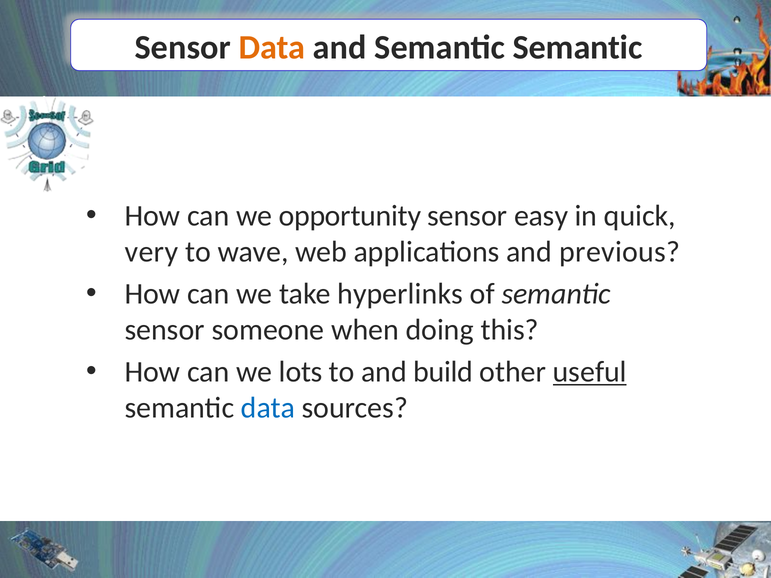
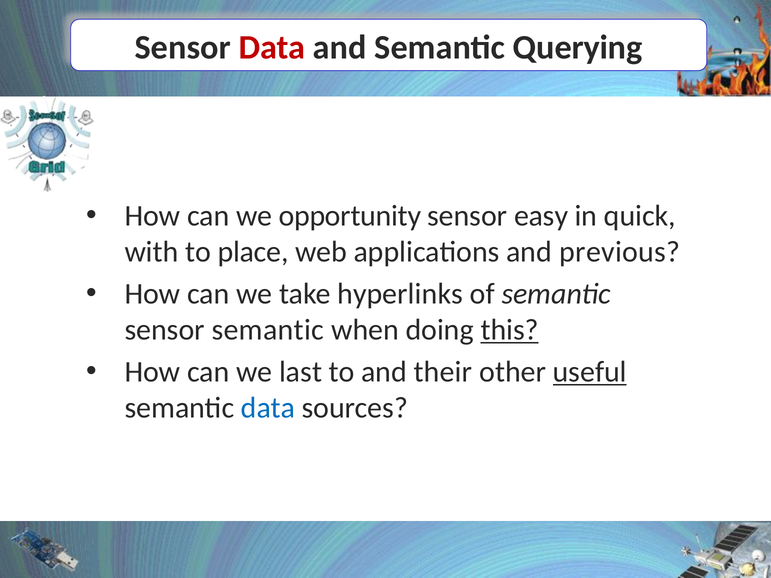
Data at (272, 47) colour: orange -> red
Semantic Semantic: Semantic -> Querying
very: very -> with
wave: wave -> place
sensor someone: someone -> semantic
this underline: none -> present
lots: lots -> last
build: build -> their
